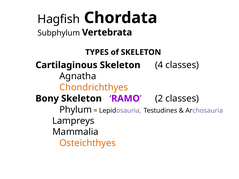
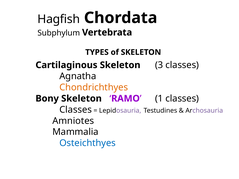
4: 4 -> 3
2: 2 -> 1
Phylum at (76, 110): Phylum -> Classes
Lampreys: Lampreys -> Amniotes
Osteichthyes colour: orange -> blue
